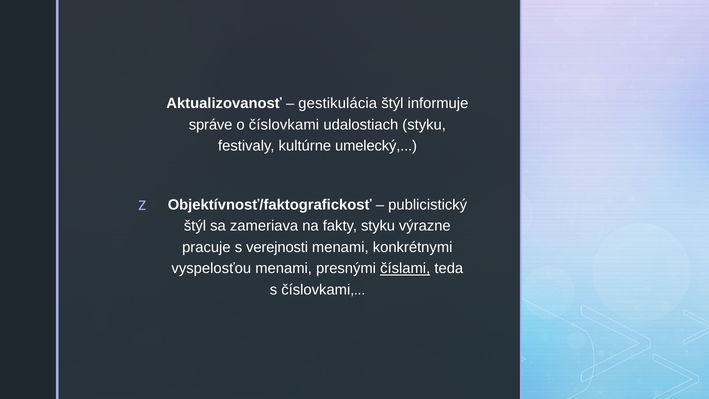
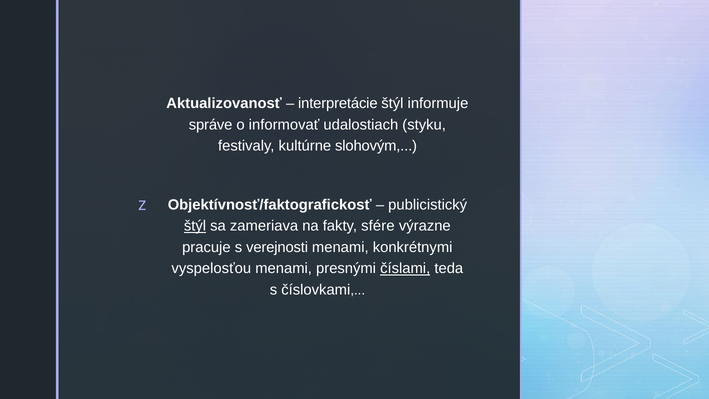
gestikulácia: gestikulácia -> interpretácie
o číslovkami: číslovkami -> informovať
umelecký: umelecký -> slohovým
štýl at (195, 226) underline: none -> present
fakty styku: styku -> sfére
